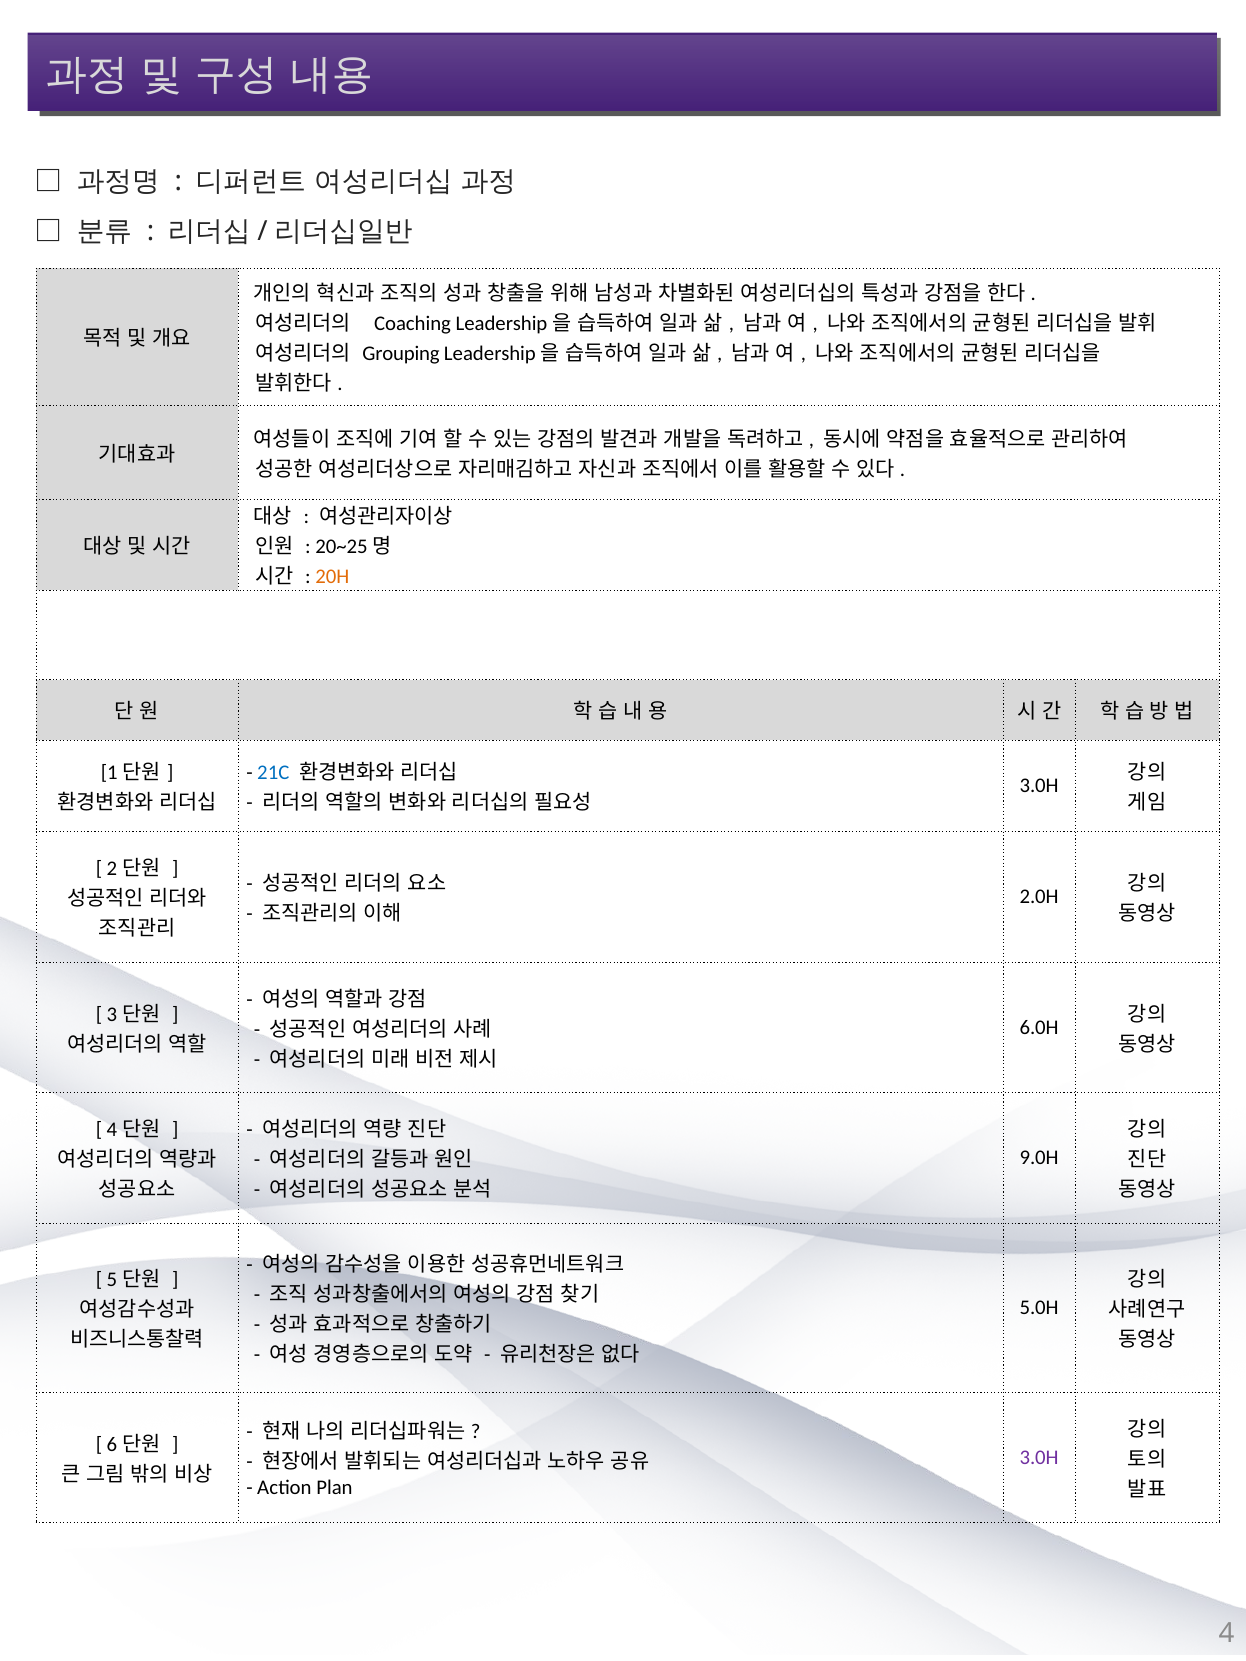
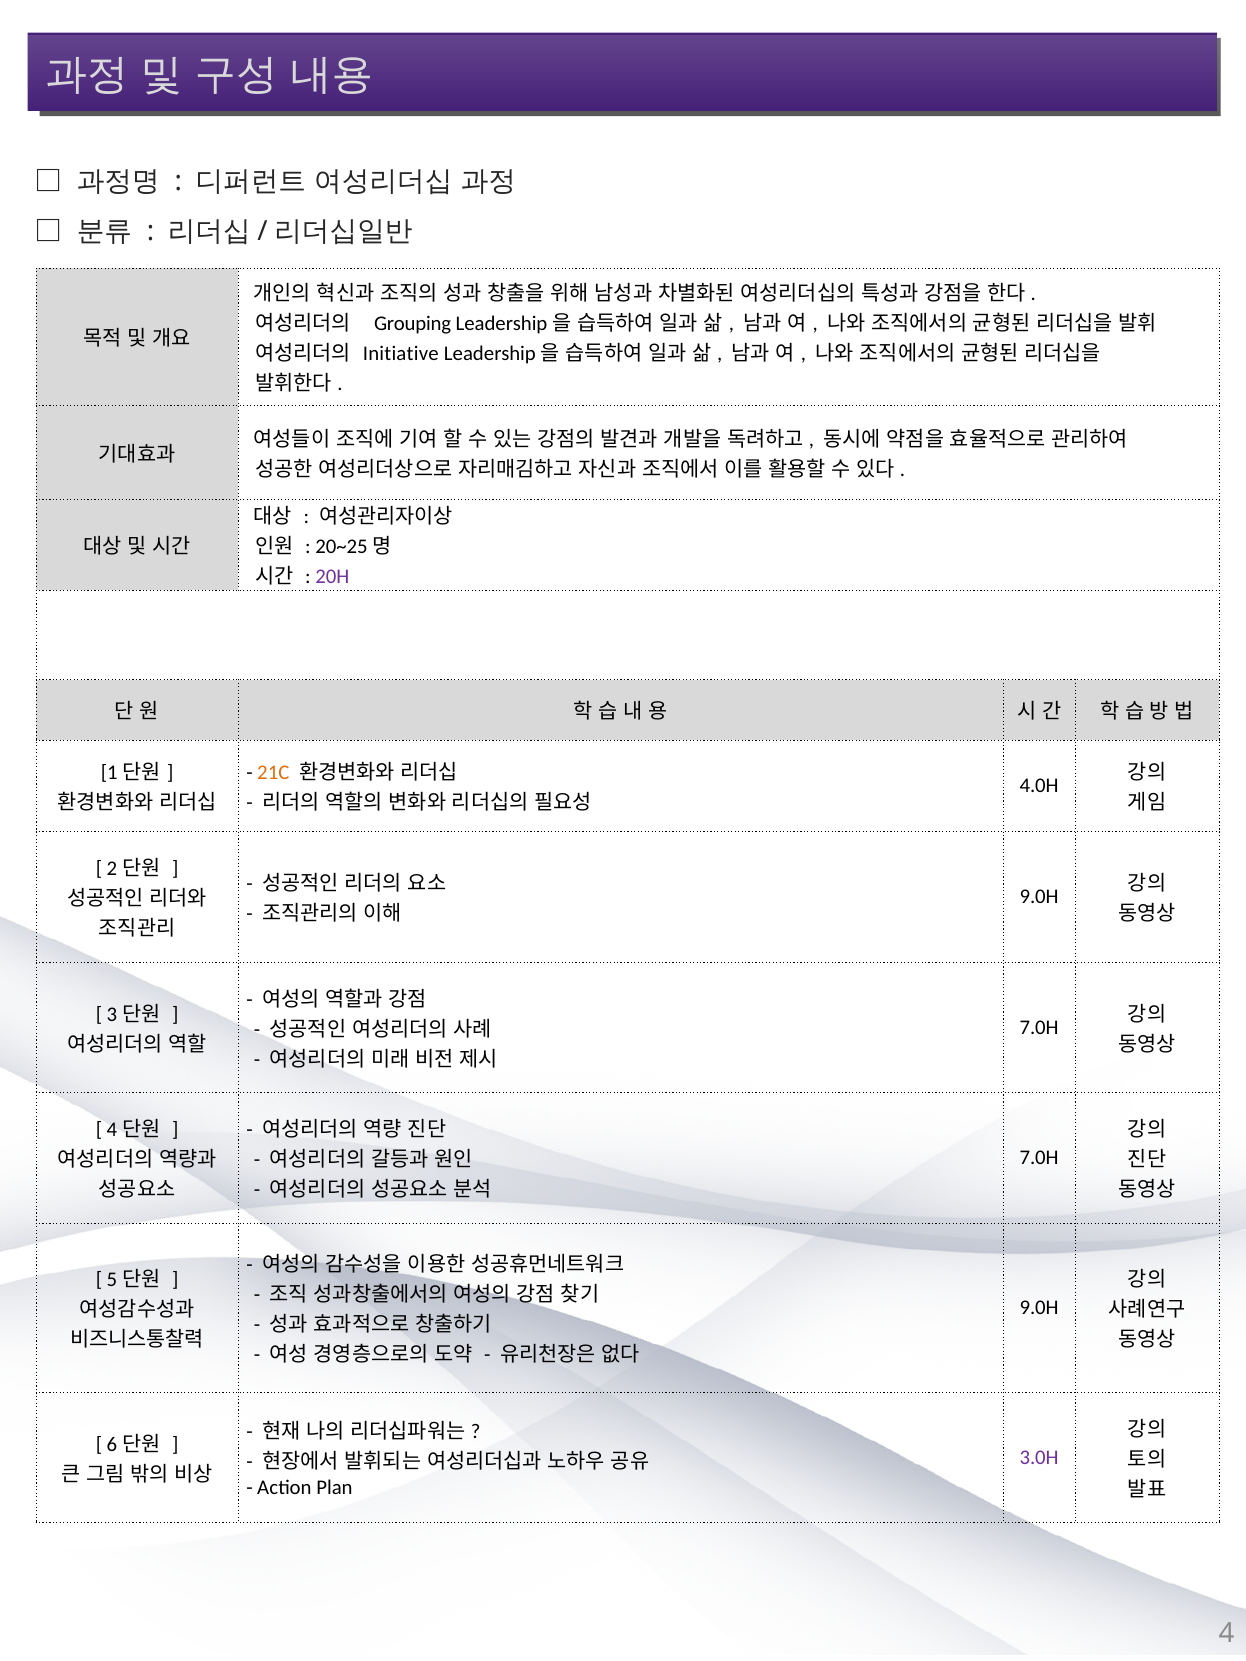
Coaching: Coaching -> Grouping
Grouping: Grouping -> Initiative
20H colour: orange -> purple
21C colour: blue -> orange
3.0H at (1039, 786): 3.0H -> 4.0H
2.0H at (1039, 897): 2.0H -> 9.0H
6.0H at (1039, 1028): 6.0H -> 7.0H
9.0H at (1039, 1158): 9.0H -> 7.0H
5.0H at (1039, 1308): 5.0H -> 9.0H
